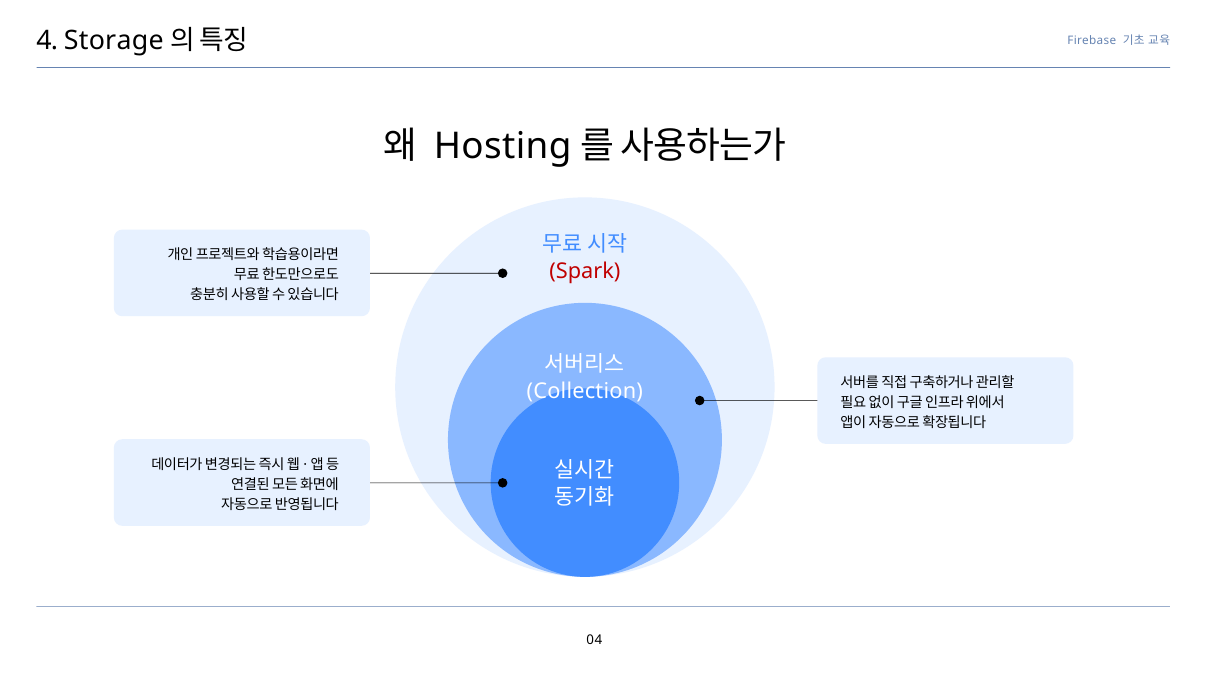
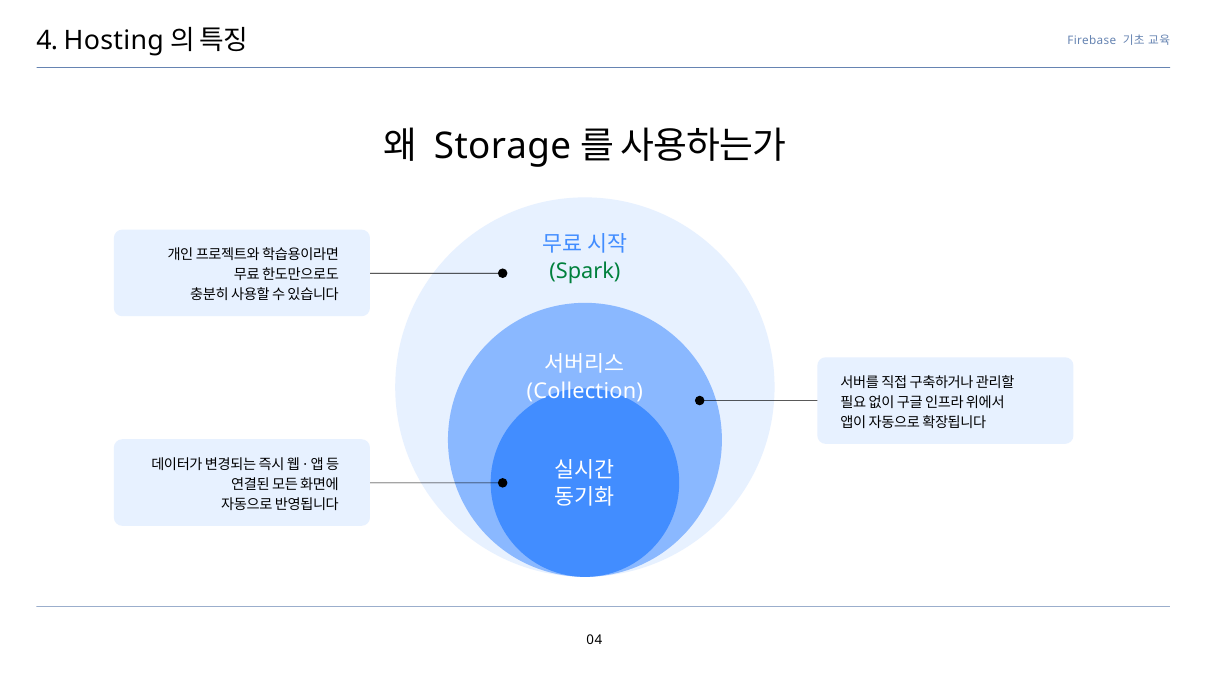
Storage: Storage -> Hosting
Hosting: Hosting -> Storage
Spark colour: red -> green
